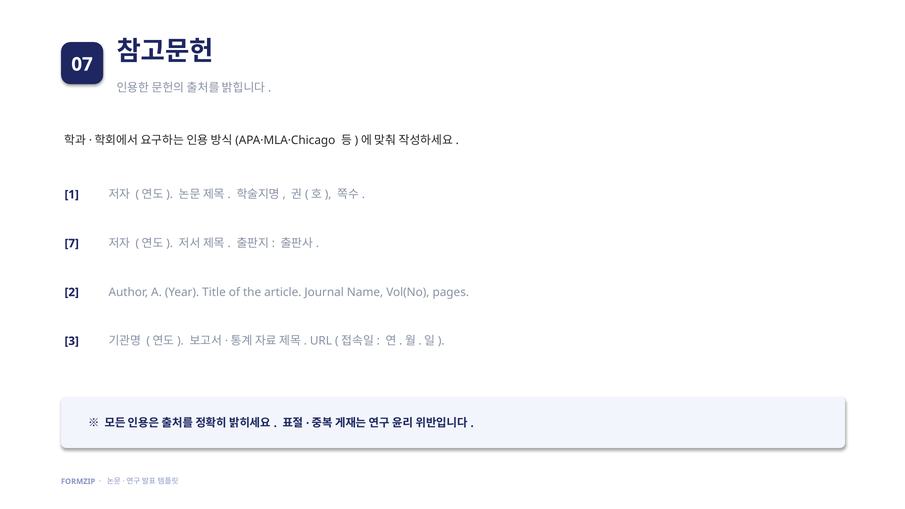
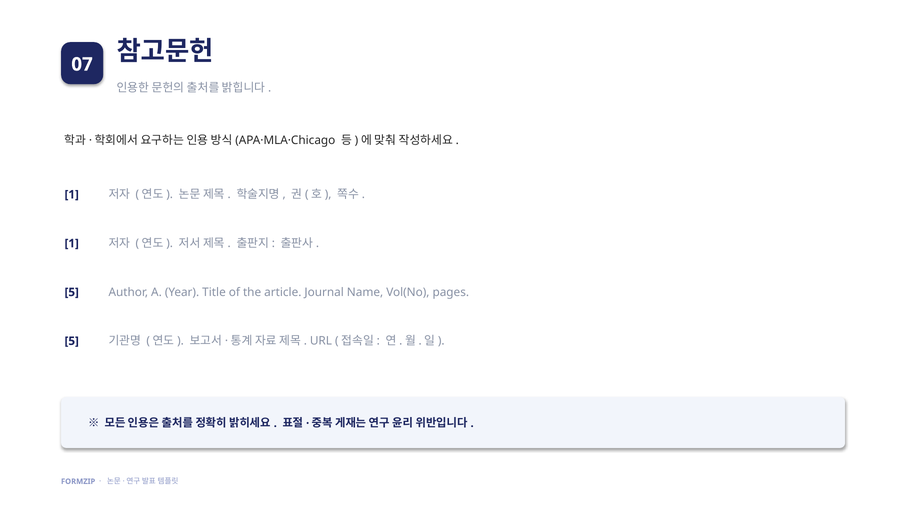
7 at (72, 243): 7 -> 1
2 at (72, 292): 2 -> 5
3 at (72, 341): 3 -> 5
